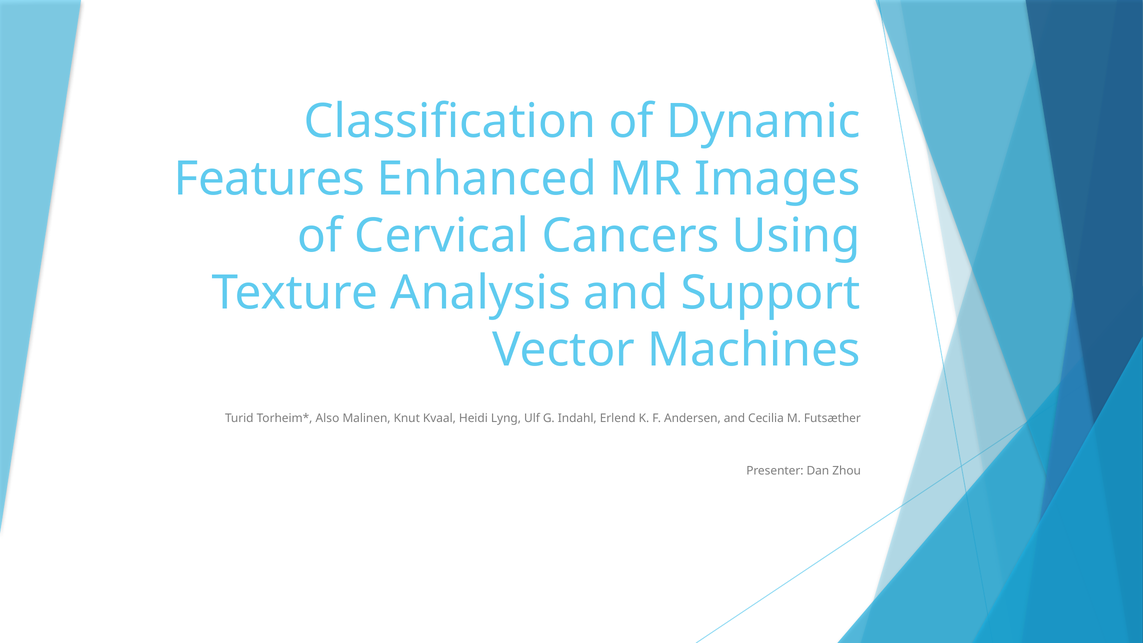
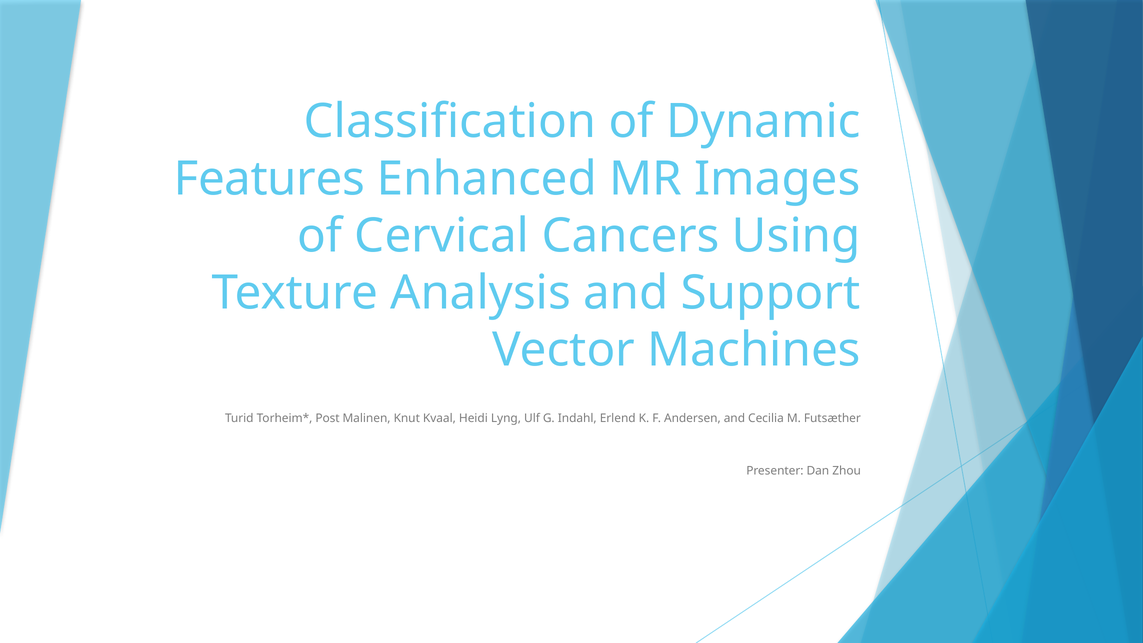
Also: Also -> Post
